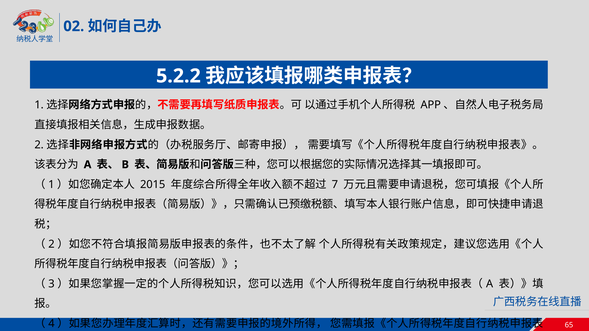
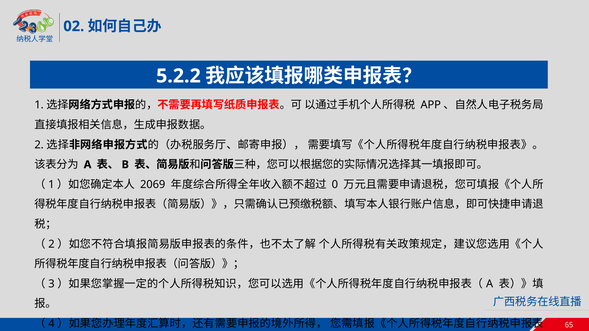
2015: 2015 -> 2069
7: 7 -> 0
